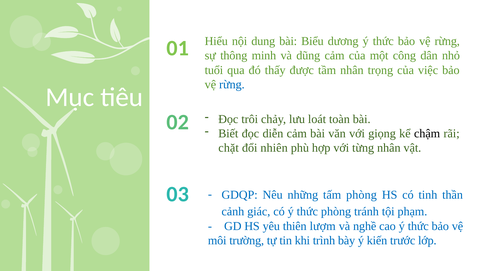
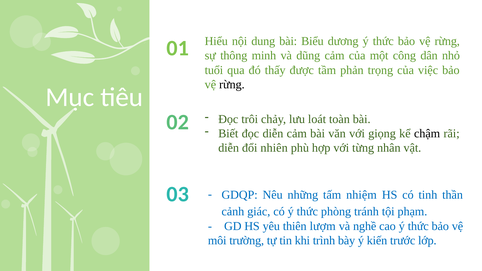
tầm nhân: nhân -> phản
rừng at (232, 85) colour: blue -> black
chặt at (229, 148): chặt -> diễn
tấm phòng: phòng -> nhiệm
